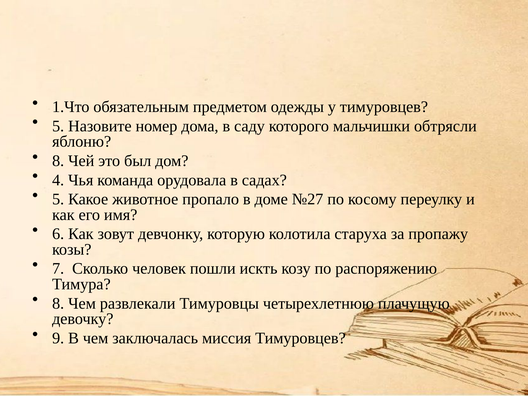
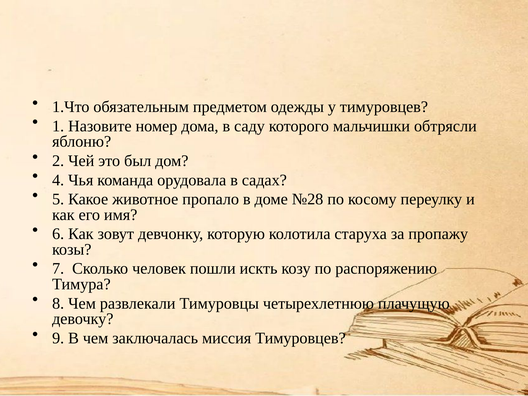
5 at (58, 126): 5 -> 1
8 at (58, 161): 8 -> 2
№27: №27 -> №28
